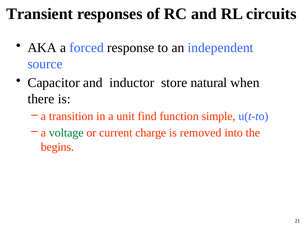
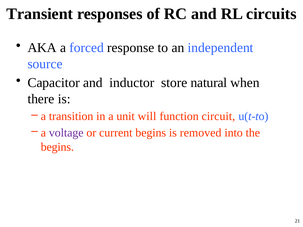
find: find -> will
simple: simple -> circuit
voltage colour: green -> purple
current charge: charge -> begins
